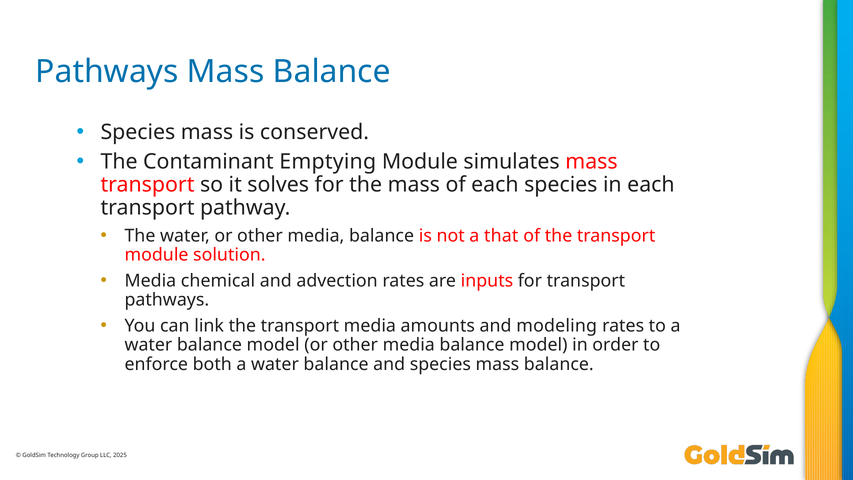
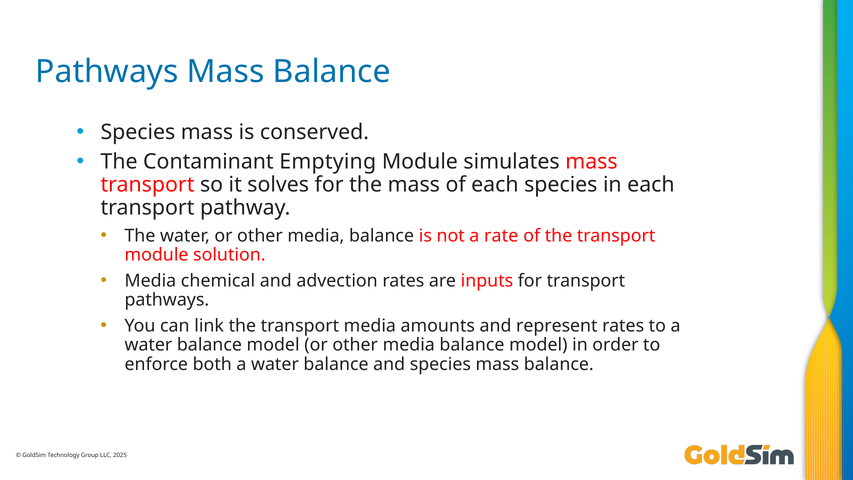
that: that -> rate
modeling: modeling -> represent
